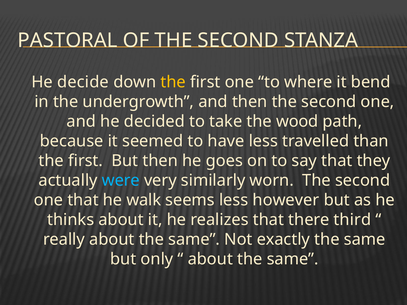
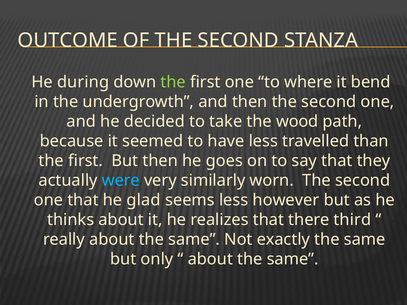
PASTORAL: PASTORAL -> OUTCOME
decide: decide -> during
the at (173, 82) colour: yellow -> light green
walk: walk -> glad
